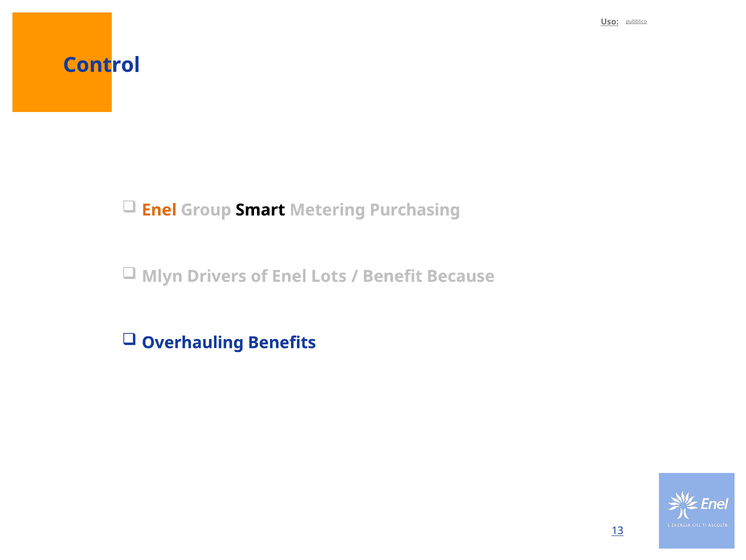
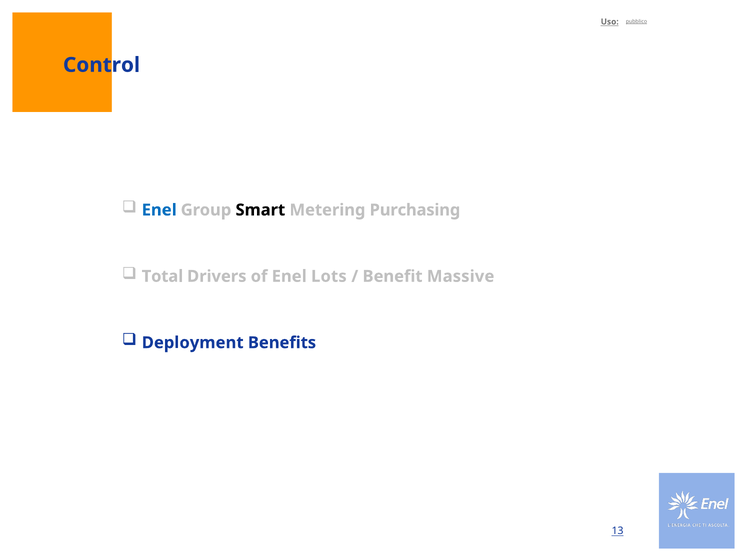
Enel at (159, 210) colour: orange -> blue
Mlyn: Mlyn -> Total
Because: Because -> Massive
Overhauling: Overhauling -> Deployment
